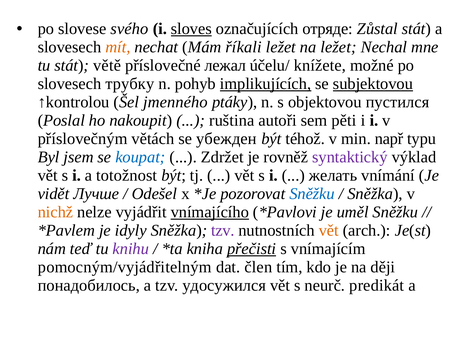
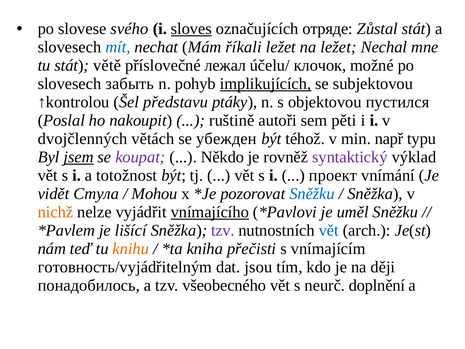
mít colour: orange -> blue
knížete: knížete -> клочок
трубку: трубку -> забыть
subjektovou underline: present -> none
jmenného: jmenného -> představu
ruština: ruština -> ruštině
příslovečným: příslovečným -> dvojčlenných
jsem underline: none -> present
koupat colour: blue -> purple
Zdržet: Zdržet -> Někdo
желать: желать -> проект
Лучше: Лучше -> Стула
Odešel: Odešel -> Mohou
idyly: idyly -> lišící
vět at (329, 230) colour: orange -> blue
knihu colour: purple -> orange
přečisti underline: present -> none
pomocným/vyjádřitelným: pomocným/vyjádřitelným -> готовность/vyjádřitelným
člen: člen -> jsou
удосужился: удосужился -> všeobecného
predikát: predikát -> doplnění
